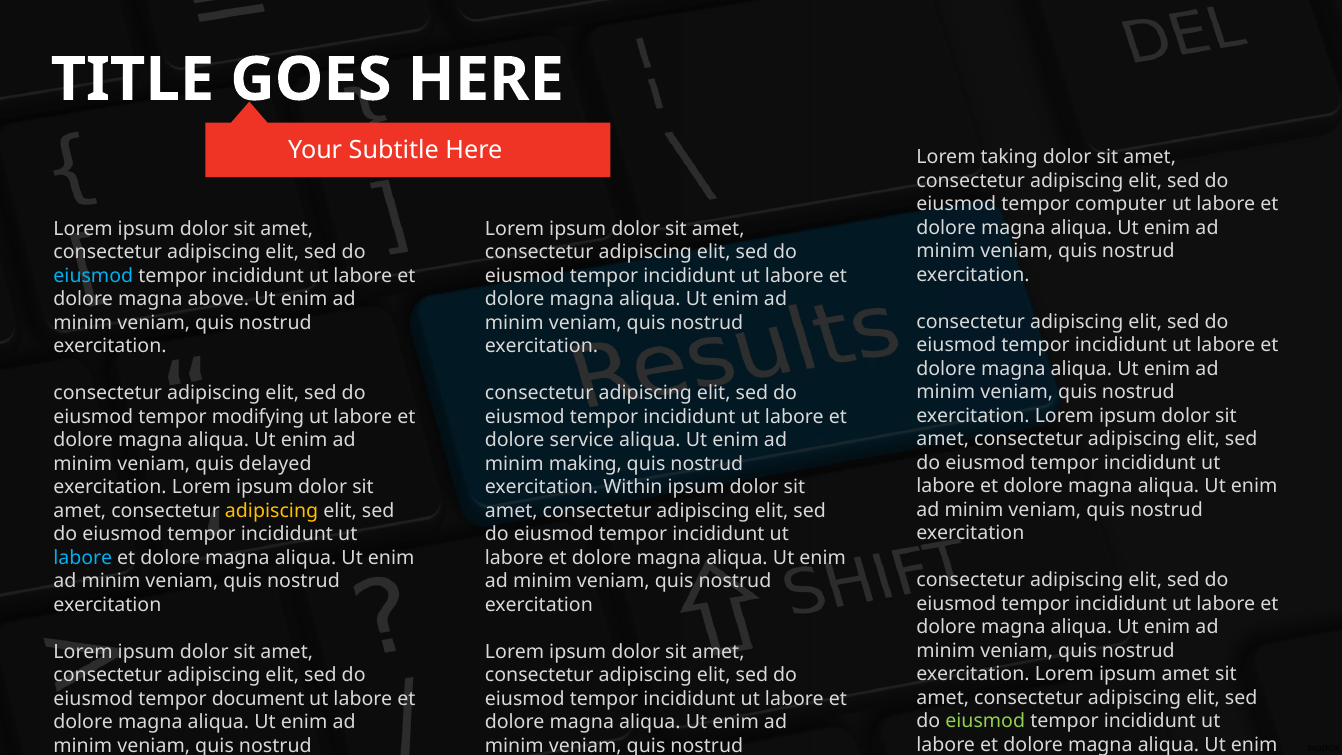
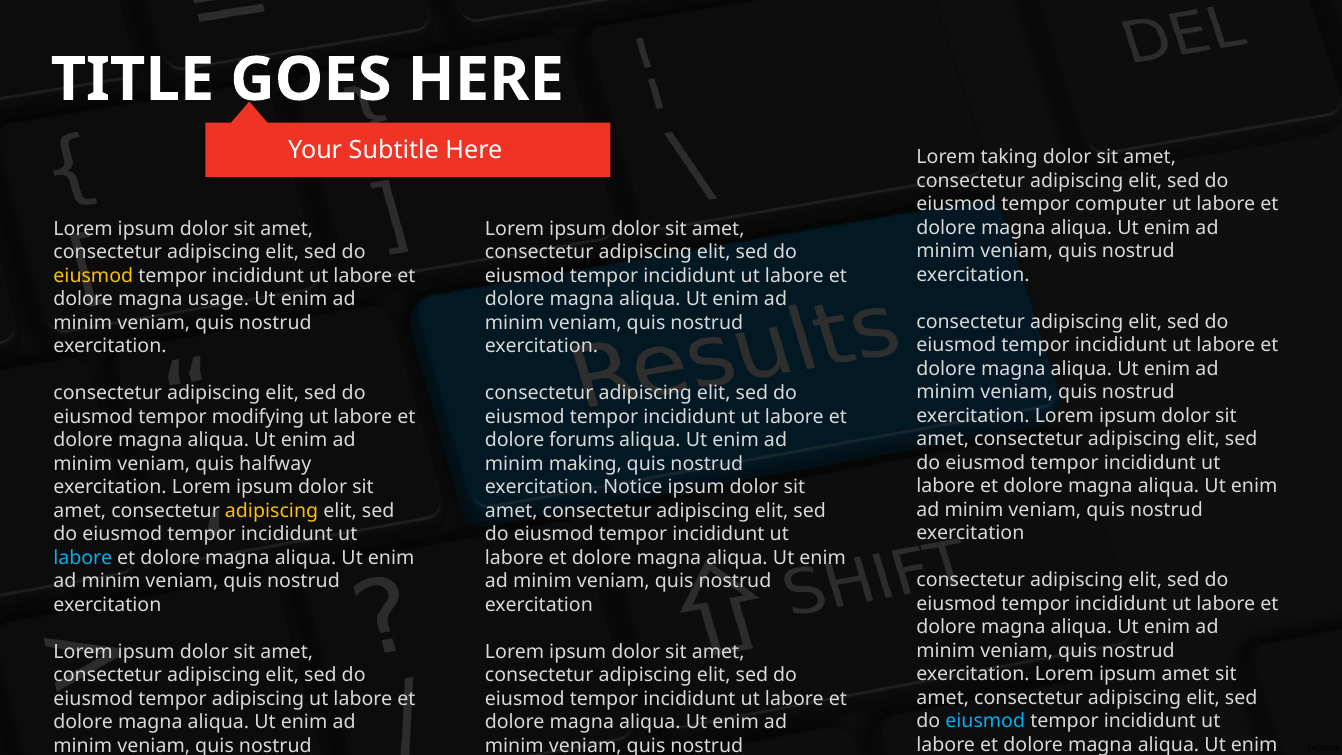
eiusmod at (93, 276) colour: light blue -> yellow
above: above -> usage
service: service -> forums
delayed: delayed -> halfway
Within: Within -> Notice
tempor document: document -> adipiscing
eiusmod at (985, 721) colour: light green -> light blue
